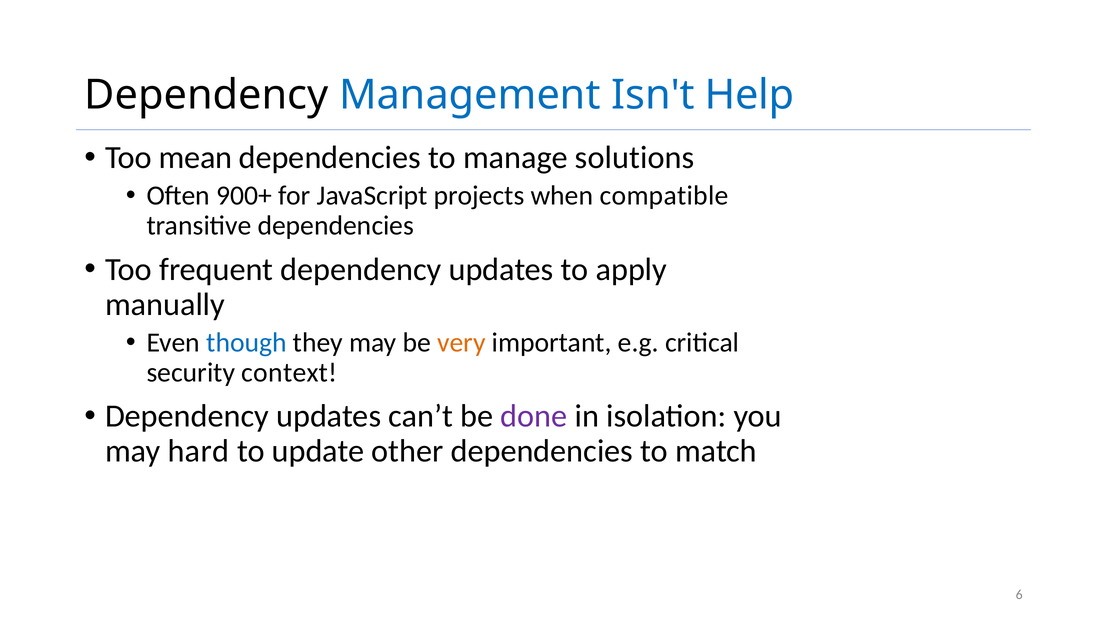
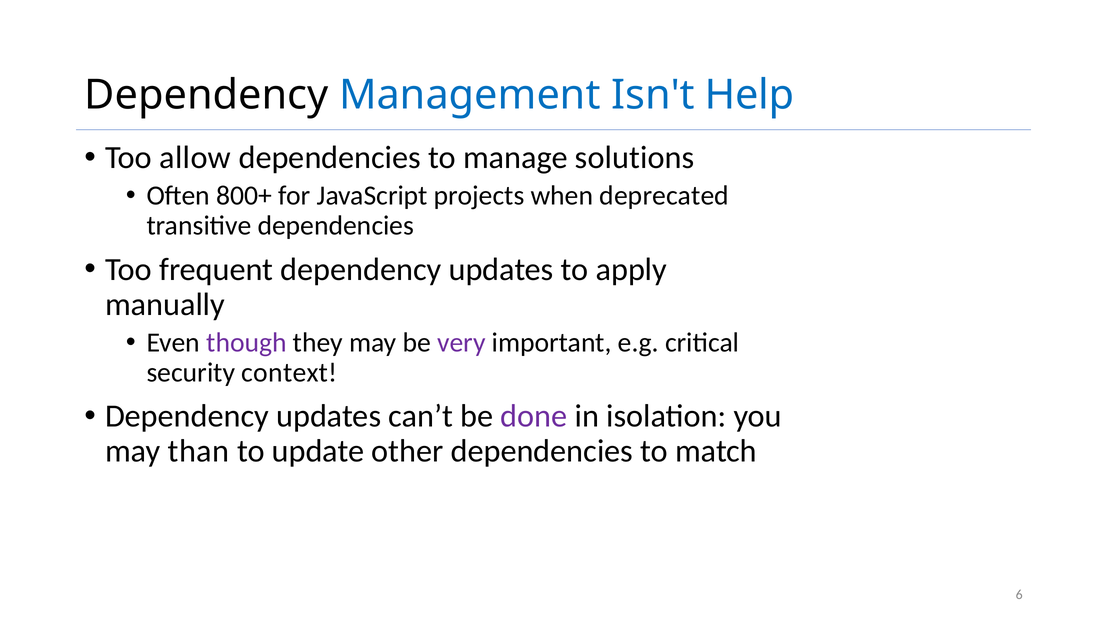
mean: mean -> allow
900+: 900+ -> 800+
compatible: compatible -> deprecated
though colour: blue -> purple
very colour: orange -> purple
hard: hard -> than
